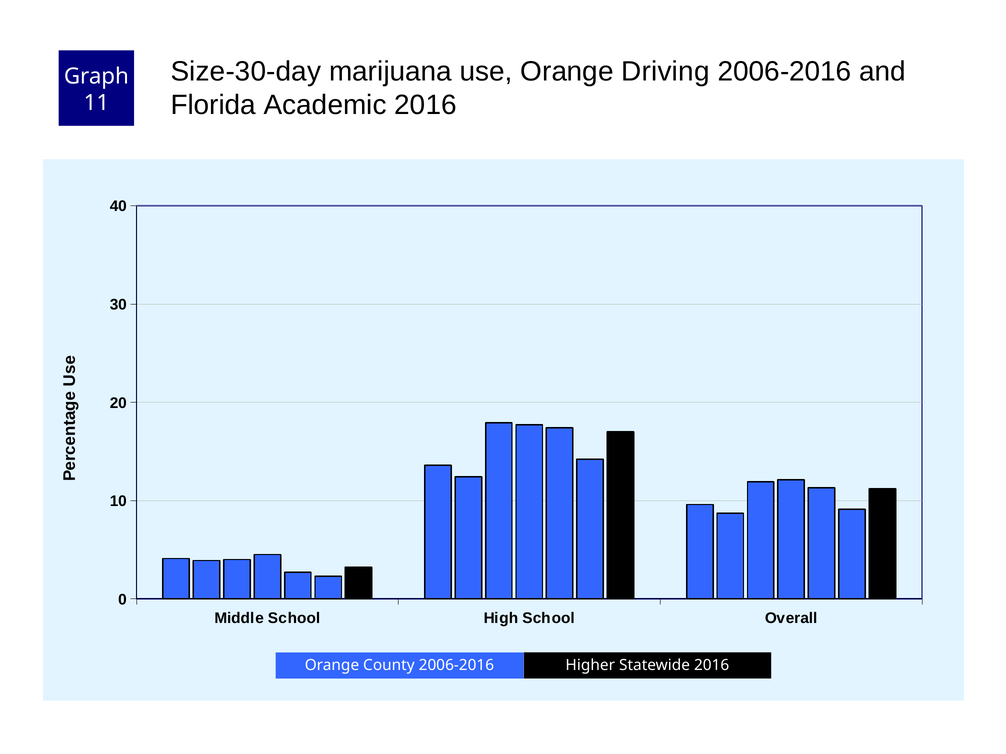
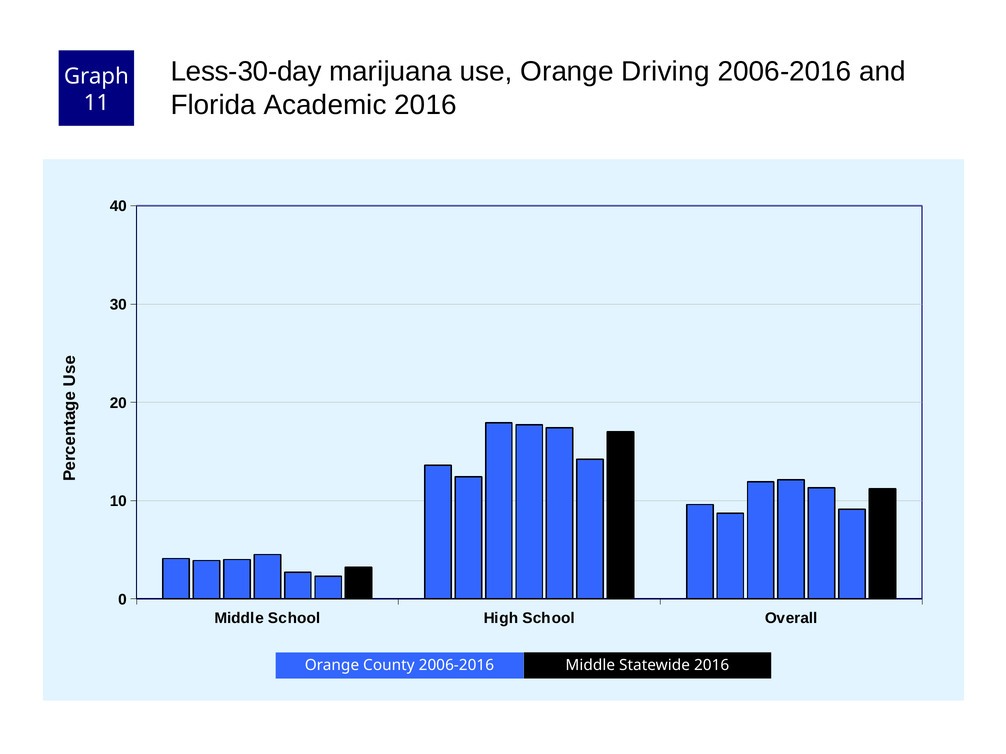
Size-30-day: Size-30-day -> Less-30-day
2006-2016 Higher: Higher -> Middle
